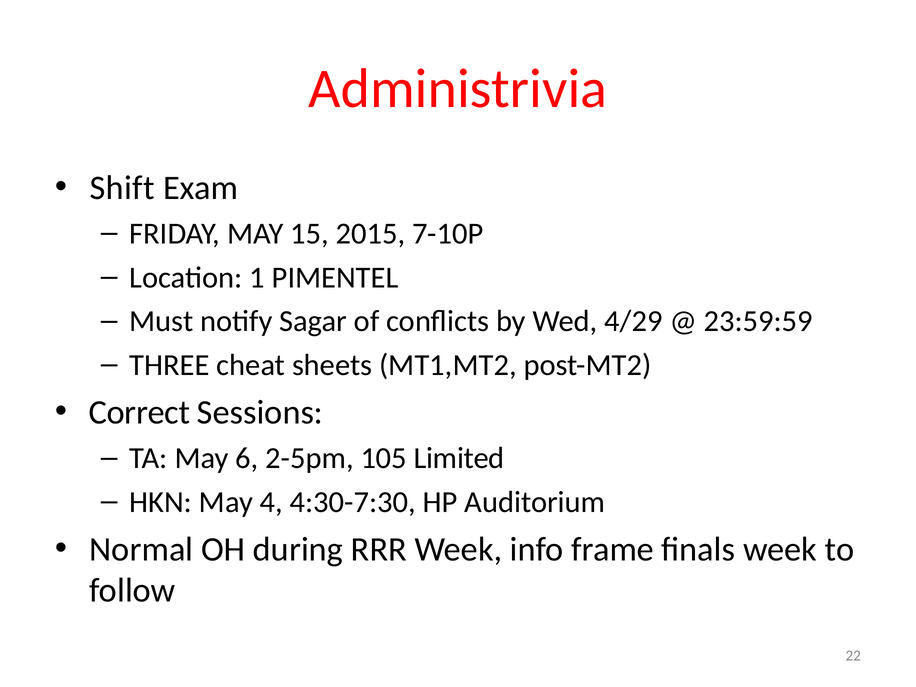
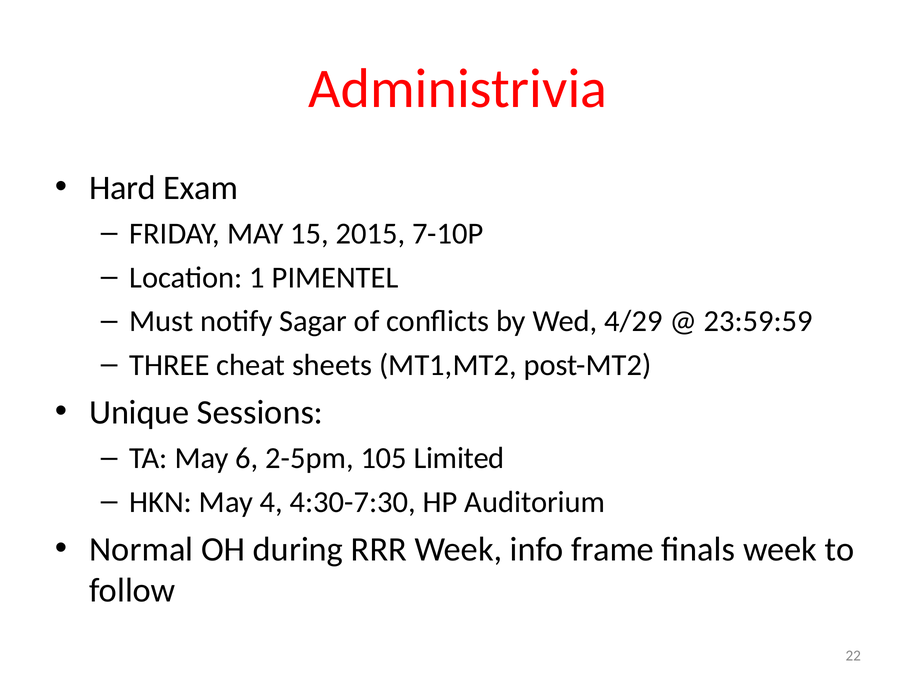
Shift: Shift -> Hard
Correct: Correct -> Unique
